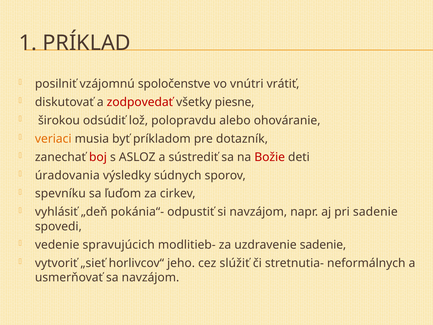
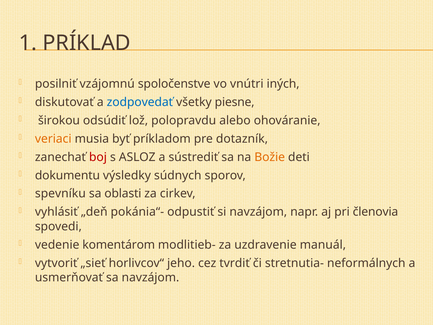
vrátiť: vrátiť -> iných
zodpovedať colour: red -> blue
Božie colour: red -> orange
úradovania: úradovania -> dokumentu
ľuďom: ľuďom -> oblasti
pri sadenie: sadenie -> členovia
spravujúcich: spravujúcich -> komentárom
uzdravenie sadenie: sadenie -> manuál
slúžiť: slúžiť -> tvrdiť
